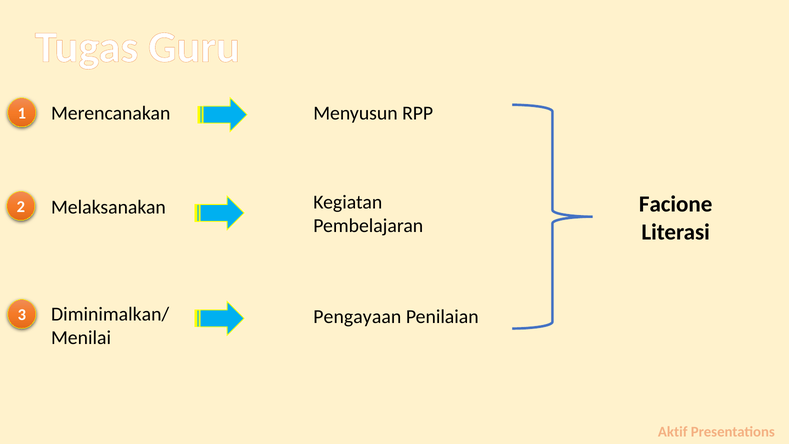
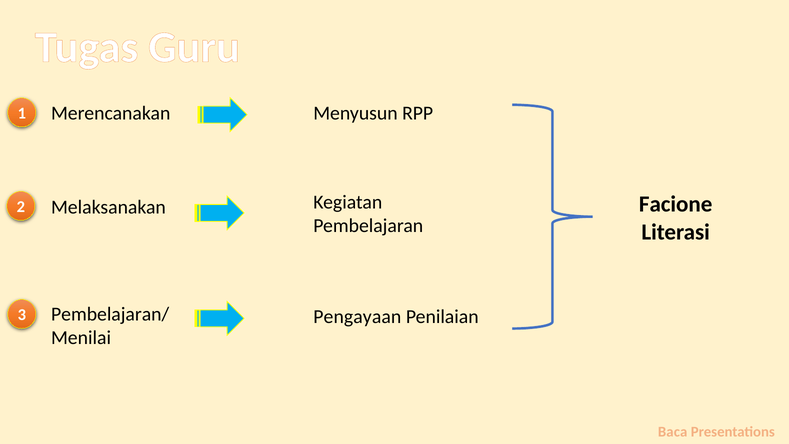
Diminimalkan/: Diminimalkan/ -> Pembelajaran/
Aktif: Aktif -> Baca
